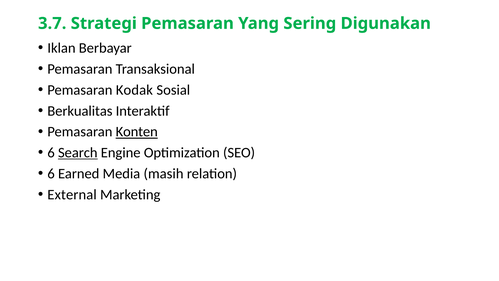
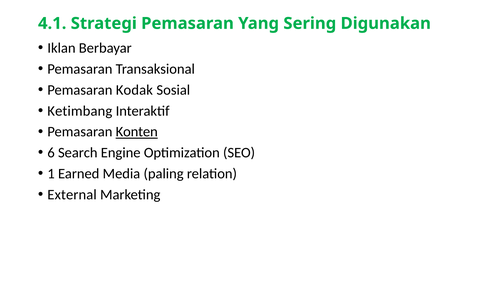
3.7: 3.7 -> 4.1
Berkualitas: Berkualitas -> Ketimbang
Search underline: present -> none
6 at (51, 174): 6 -> 1
masih: masih -> paling
